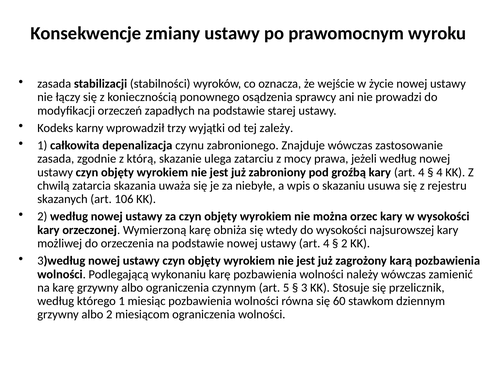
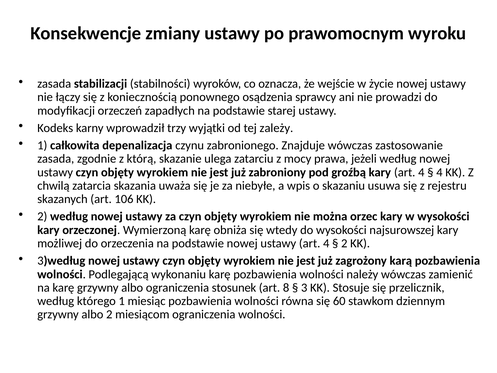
czynnym: czynnym -> stosunek
5: 5 -> 8
